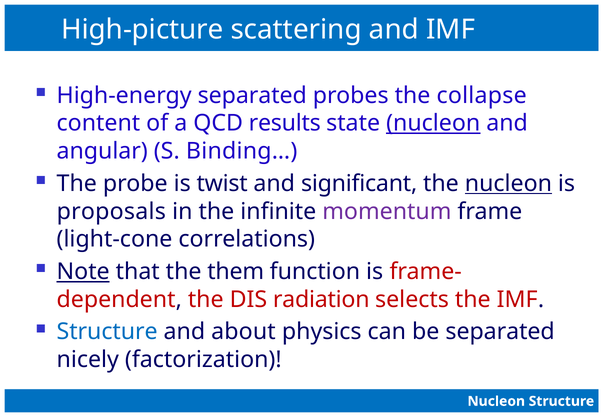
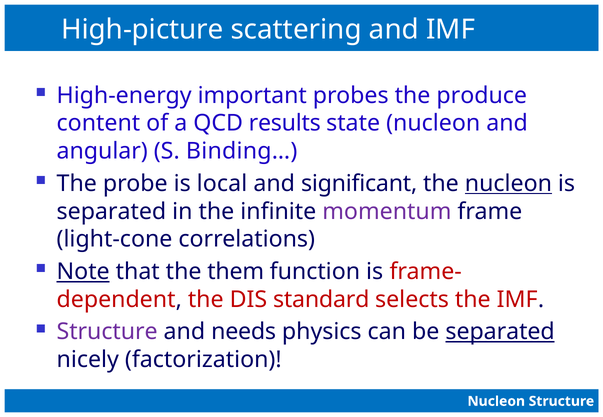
High-energy separated: separated -> important
collapse: collapse -> produce
nucleon at (433, 123) underline: present -> none
twist: twist -> local
proposals at (111, 212): proposals -> separated
radiation: radiation -> standard
Structure at (107, 332) colour: blue -> purple
about: about -> needs
separated at (500, 332) underline: none -> present
